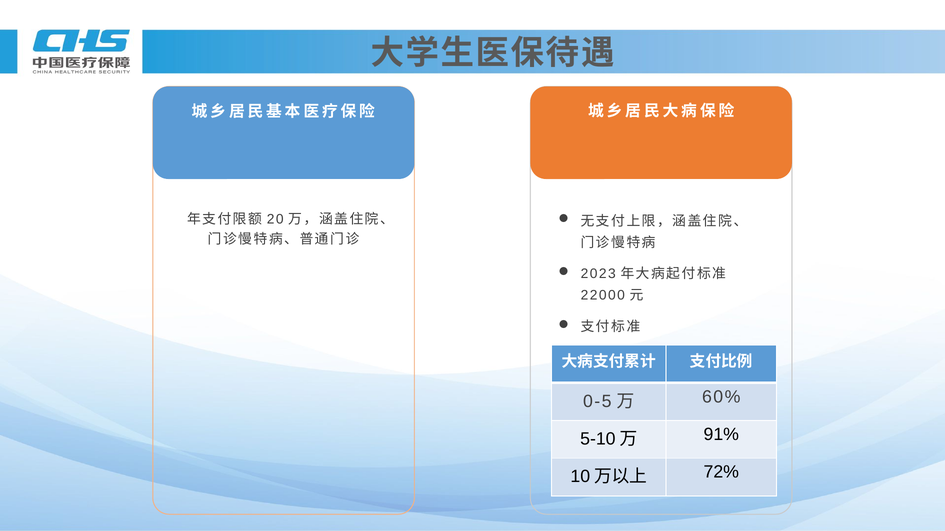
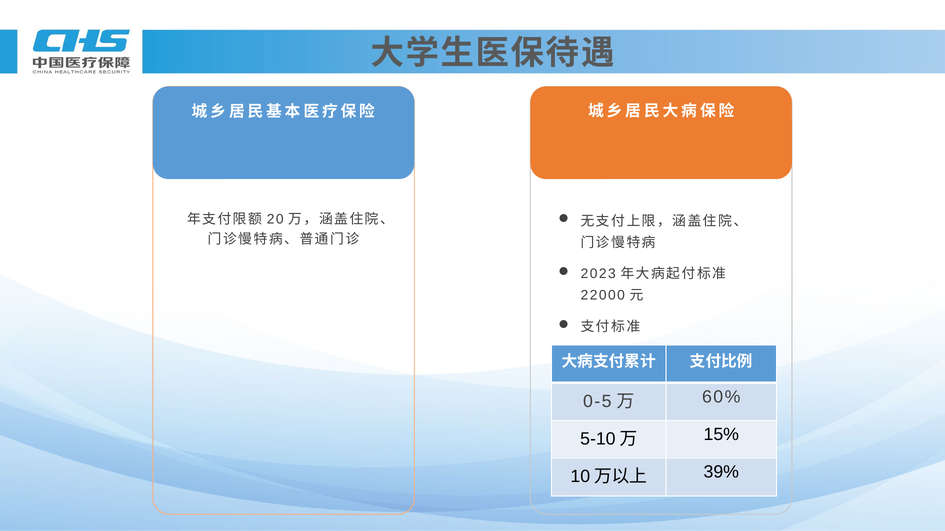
91%: 91% -> 15%
72%: 72% -> 39%
